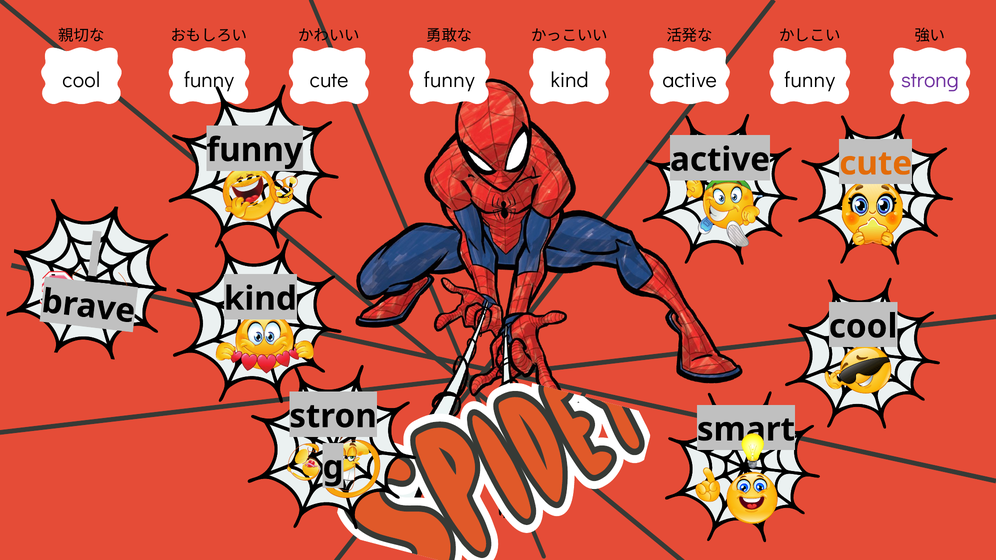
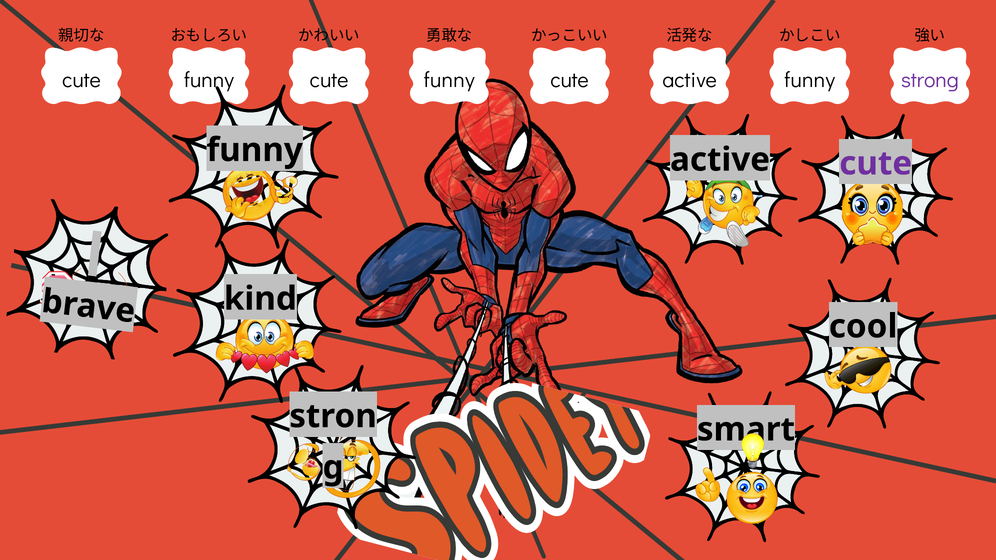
cool at (81, 80): cool -> cute
kind at (570, 80): kind -> cute
cute at (876, 164) colour: orange -> purple
